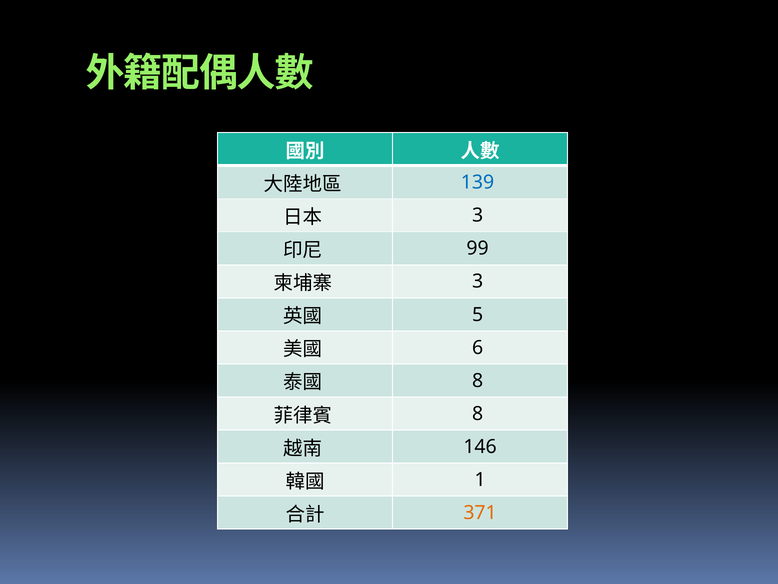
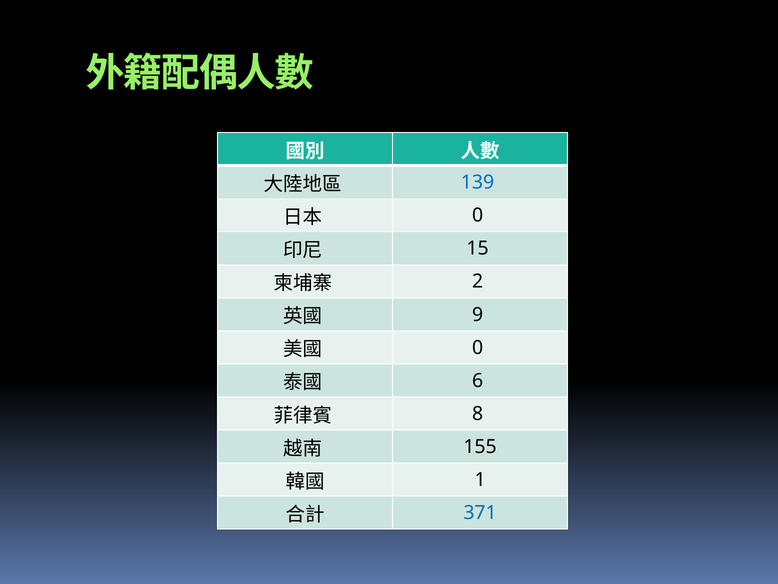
3 at (478, 215): 3 -> 0
99: 99 -> 15
3 at (478, 281): 3 -> 2
5: 5 -> 9
6 at (478, 347): 6 -> 0
8 at (478, 380): 8 -> 6
146: 146 -> 155
371 colour: orange -> blue
